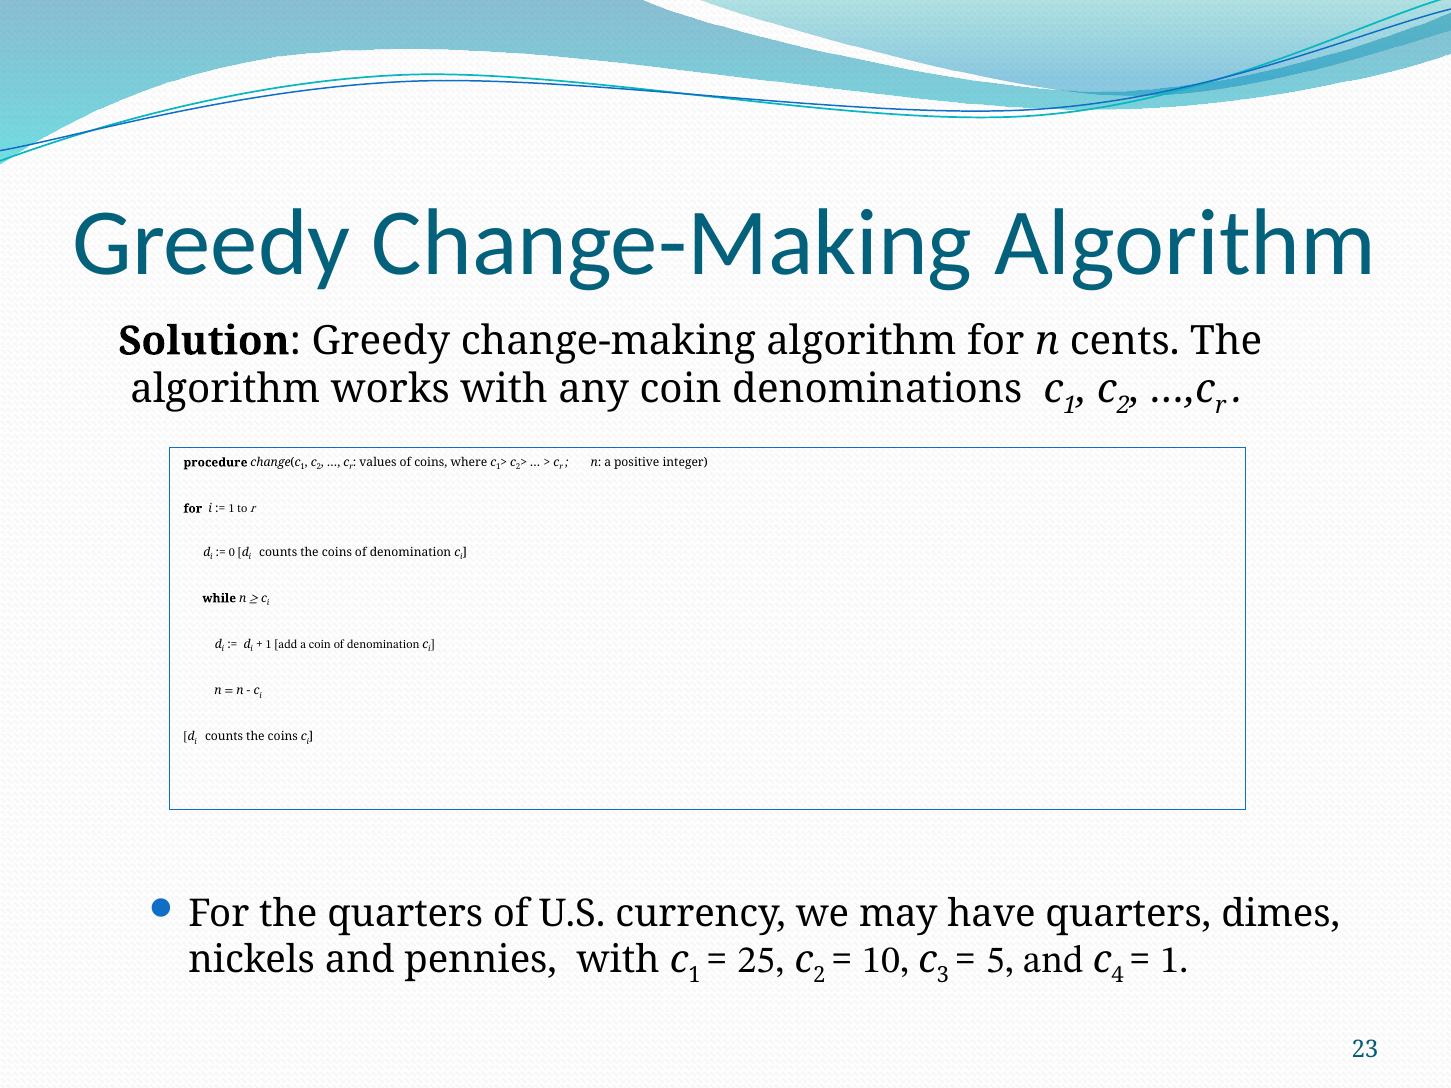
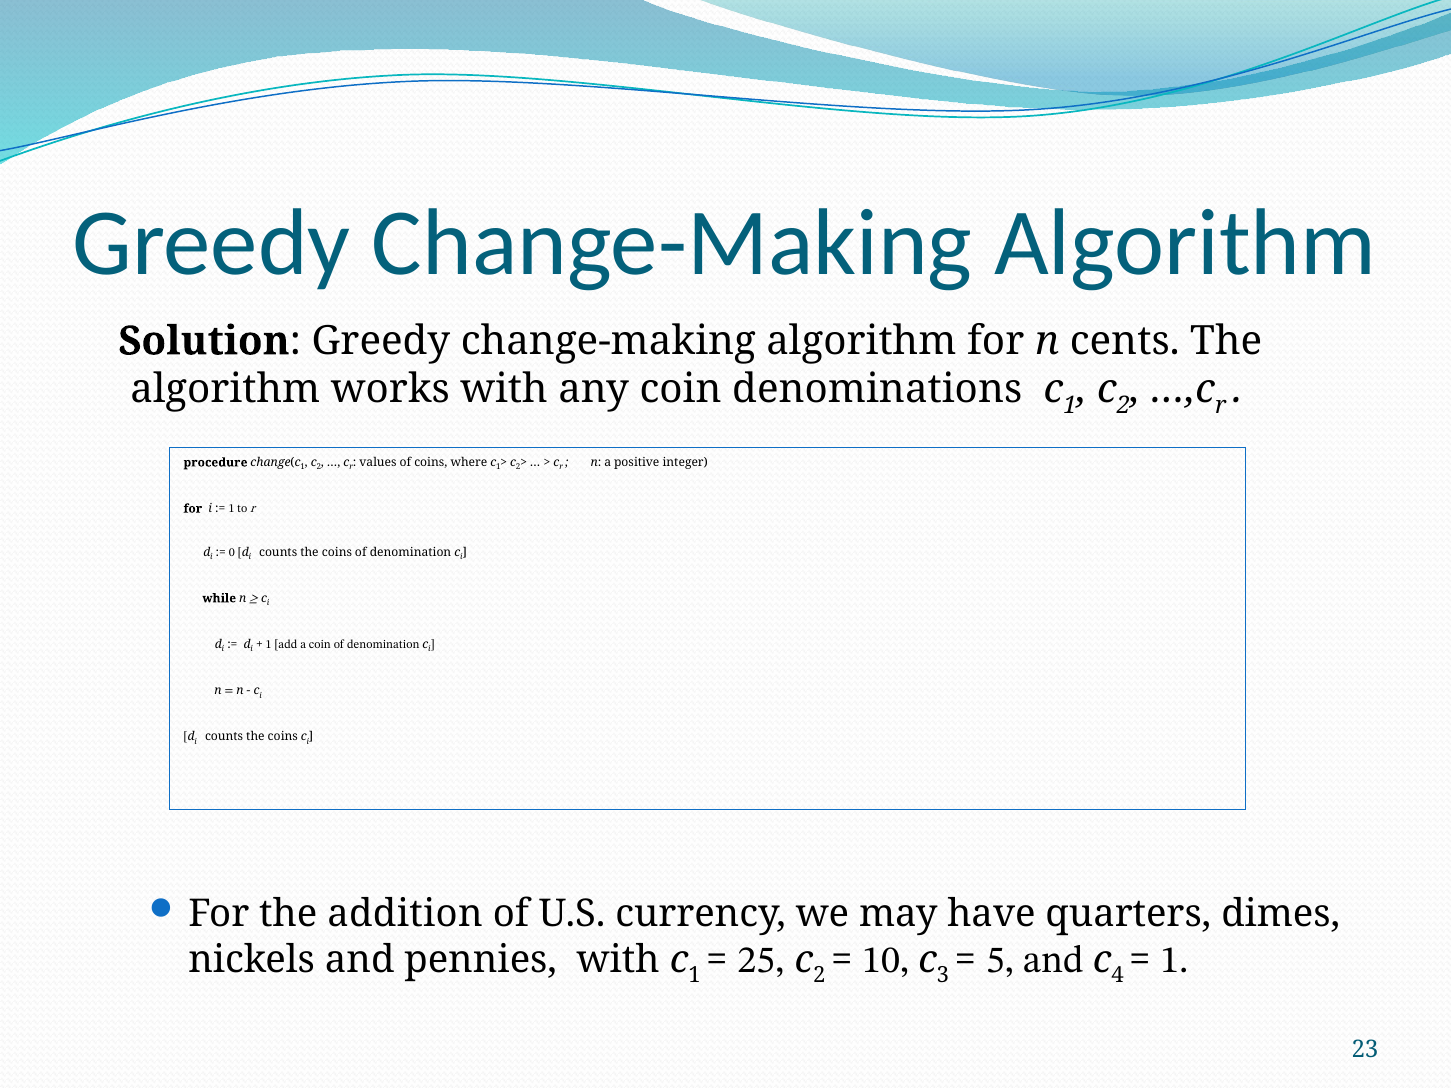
the quarters: quarters -> addition
